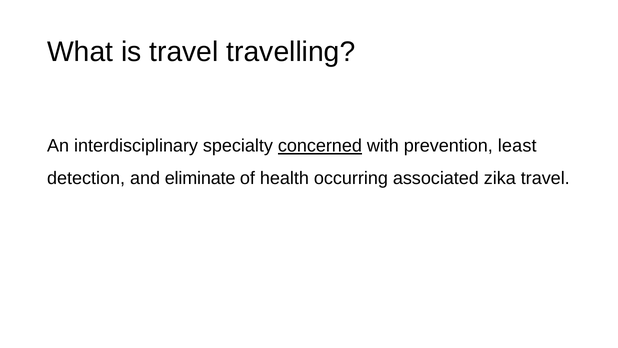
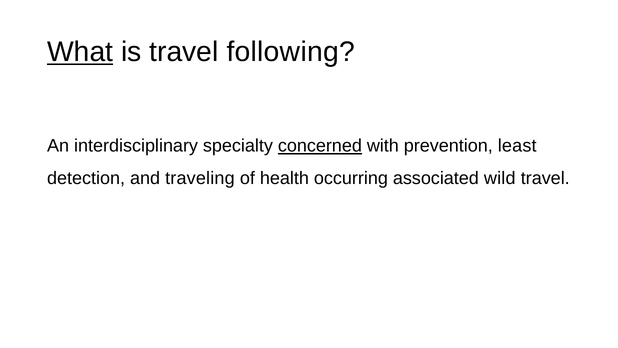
What underline: none -> present
travelling: travelling -> following
eliminate: eliminate -> traveling
zika: zika -> wild
